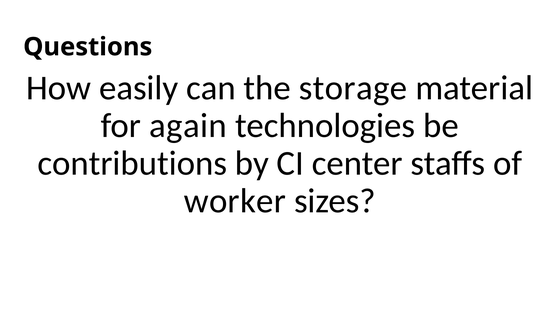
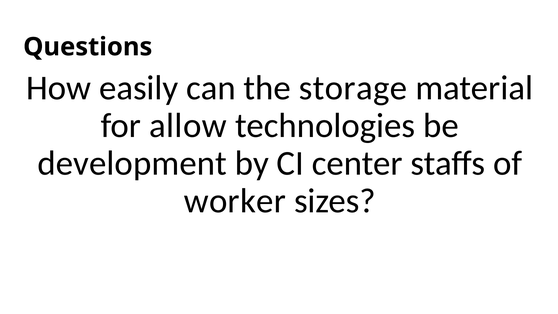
again: again -> allow
contributions: contributions -> development
